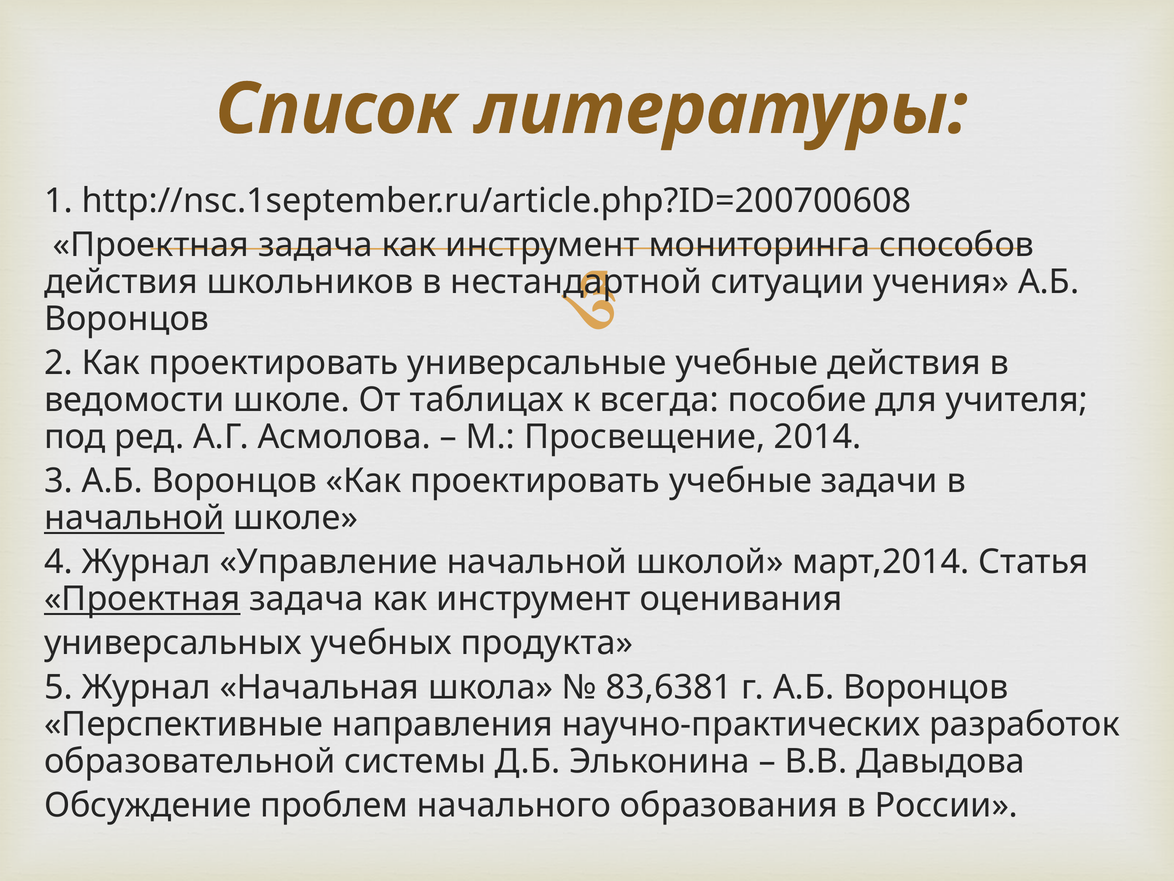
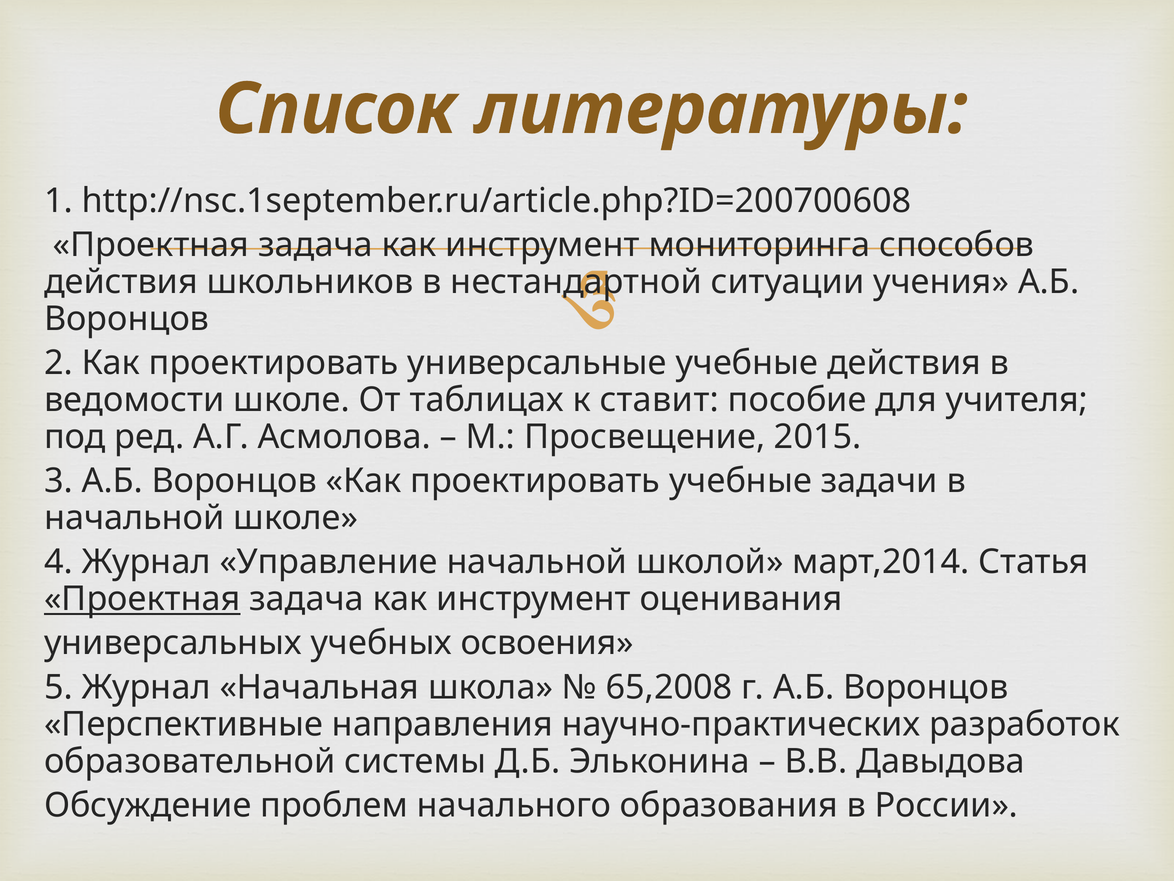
всегда: всегда -> ставит
2014: 2014 -> 2015
начальной at (134, 518) underline: present -> none
продукта: продукта -> освоения
83,6381: 83,6381 -> 65,2008
